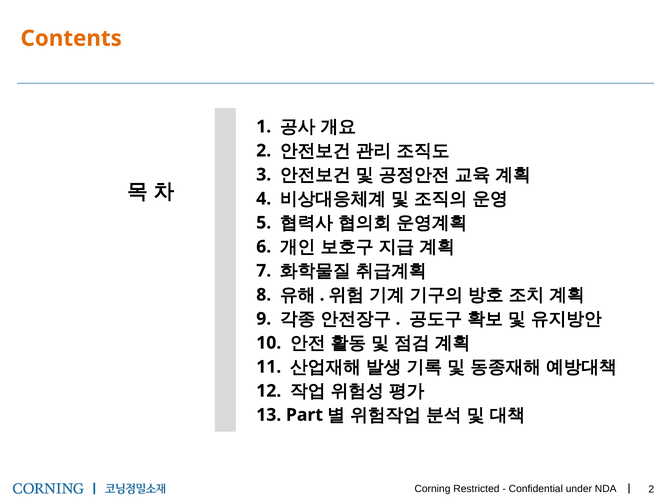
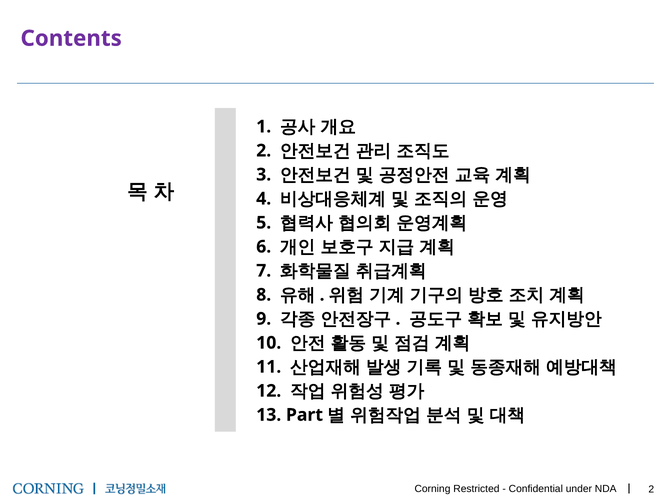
Contents colour: orange -> purple
